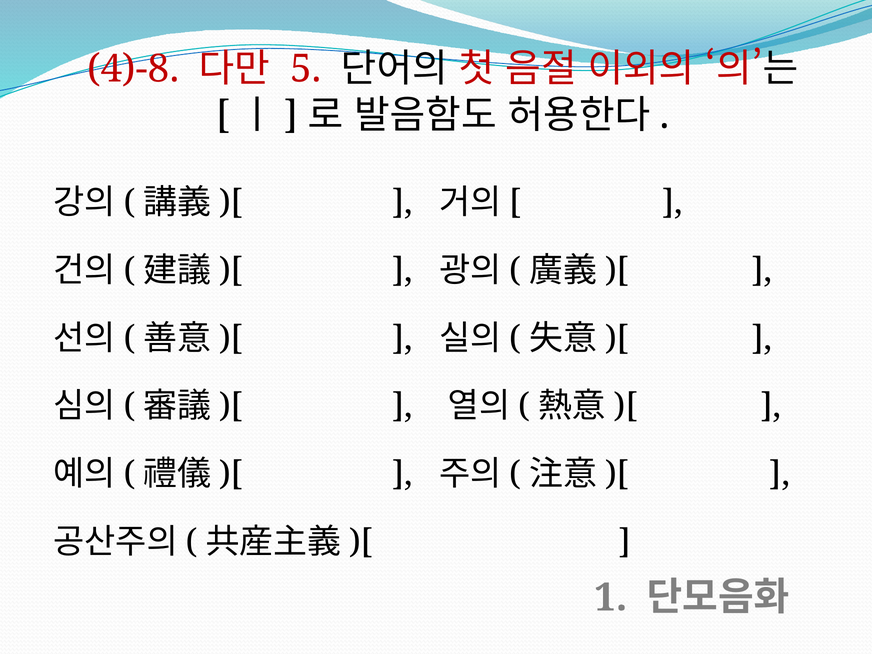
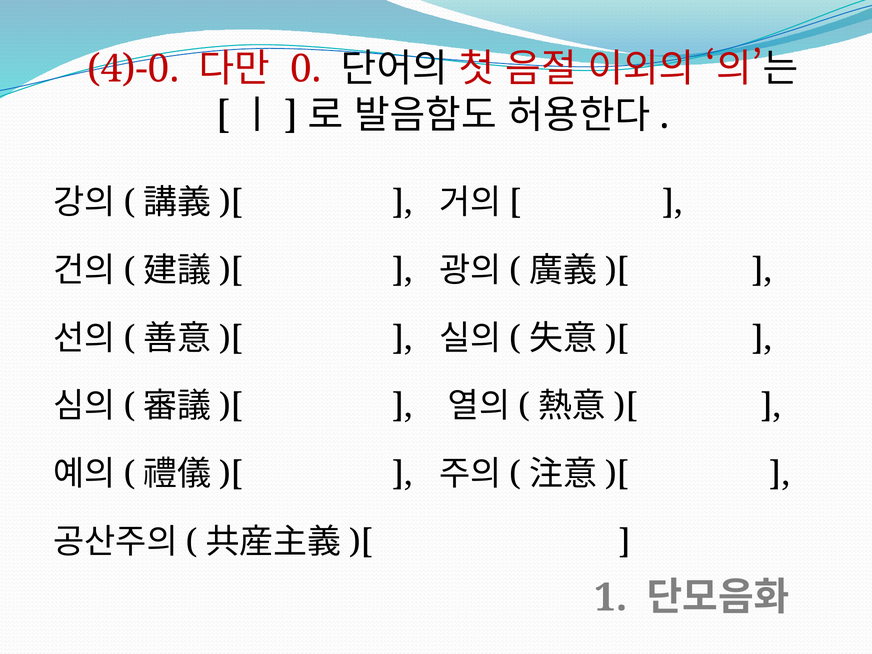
4)-8: 4)-8 -> 4)-0
5: 5 -> 0
